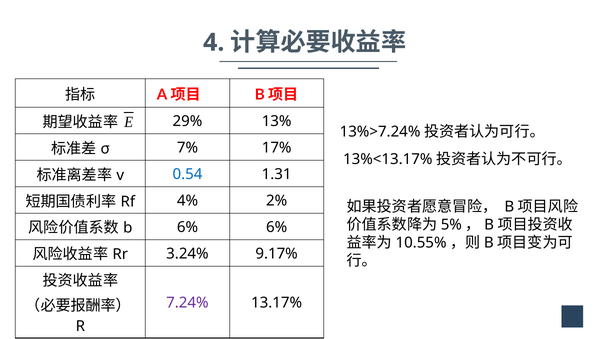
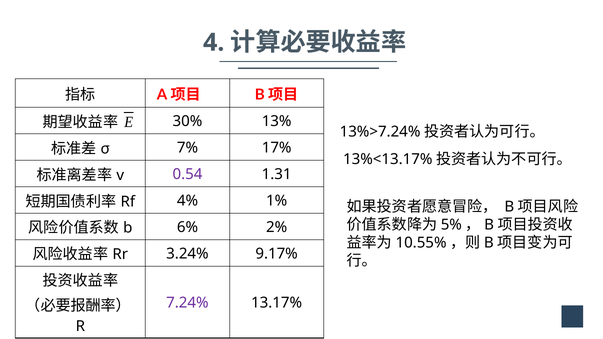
29%: 29% -> 30%
0.54 colour: blue -> purple
2%: 2% -> 1%
6% 6%: 6% -> 2%
